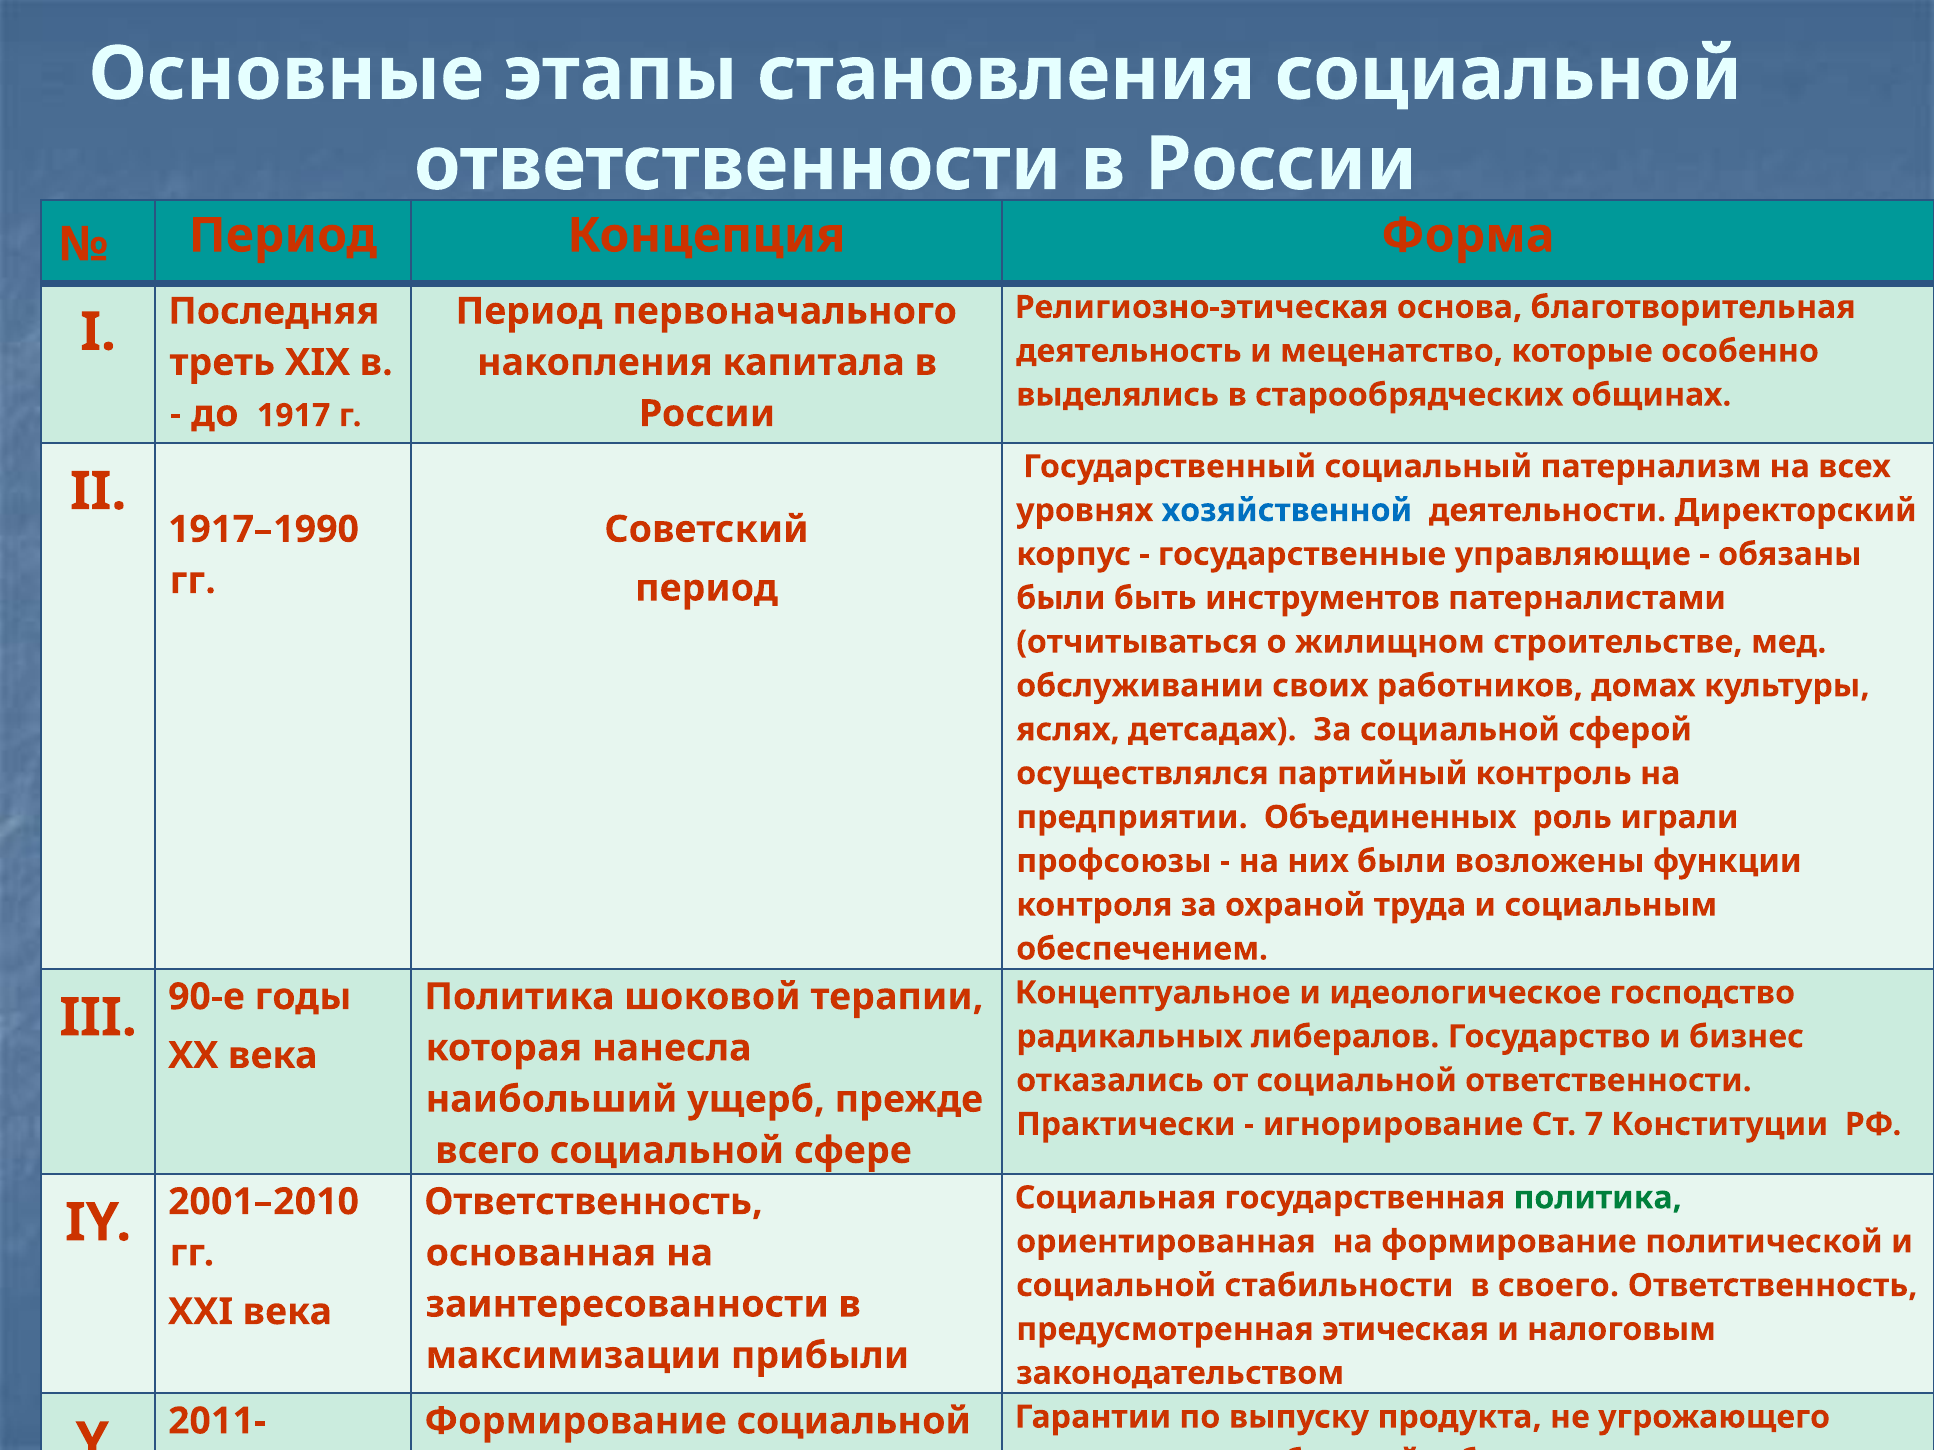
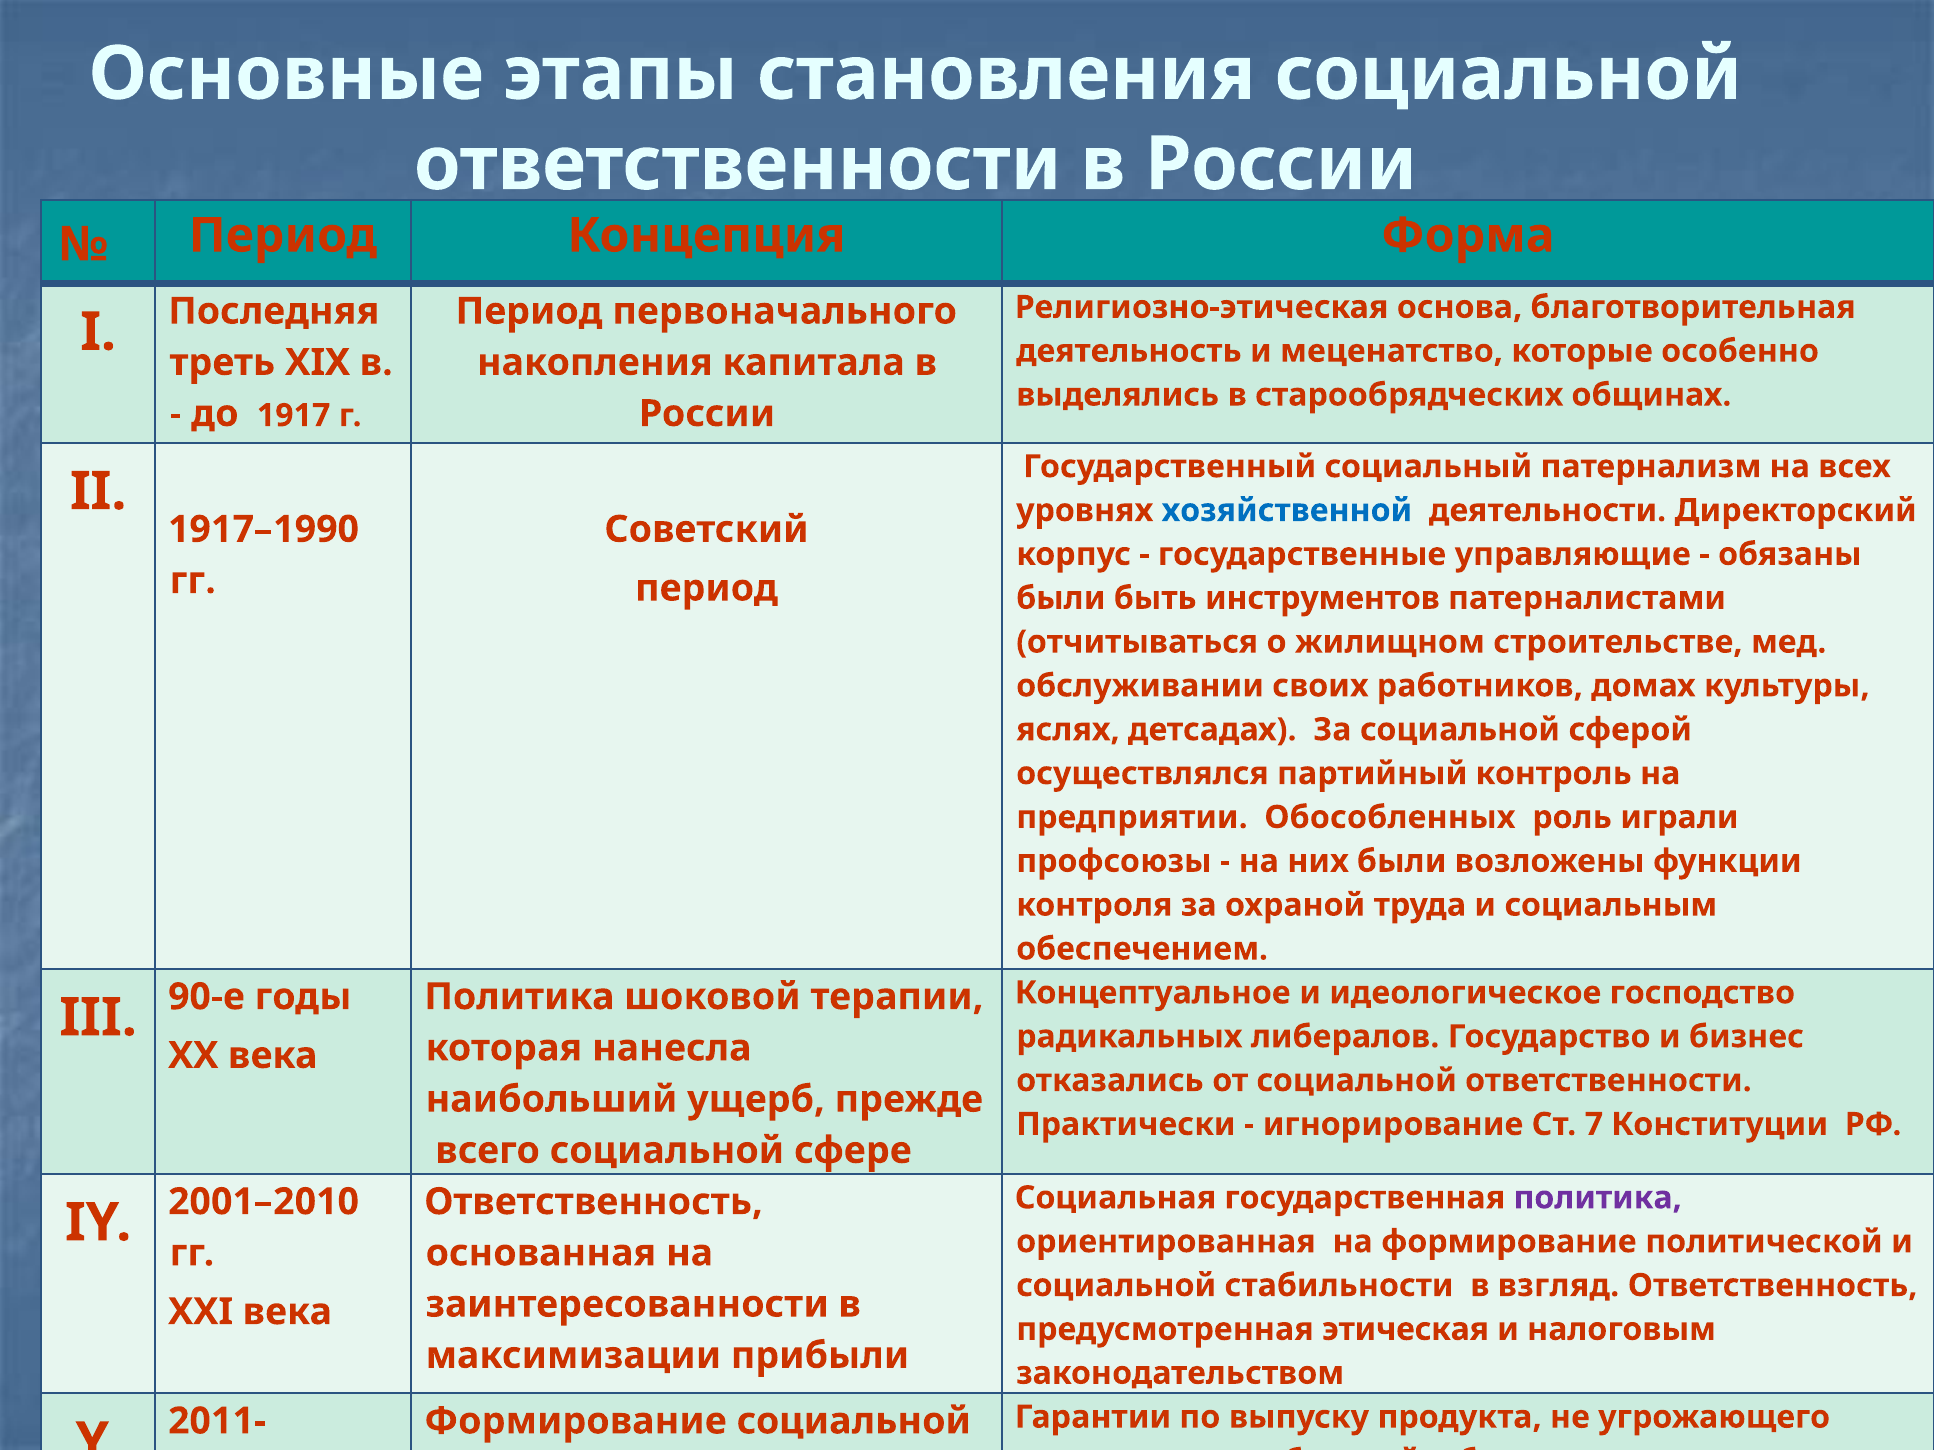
Объединенных: Объединенных -> Обособленных
политика at (1598, 1198) colour: green -> purple
своего: своего -> взгляд
